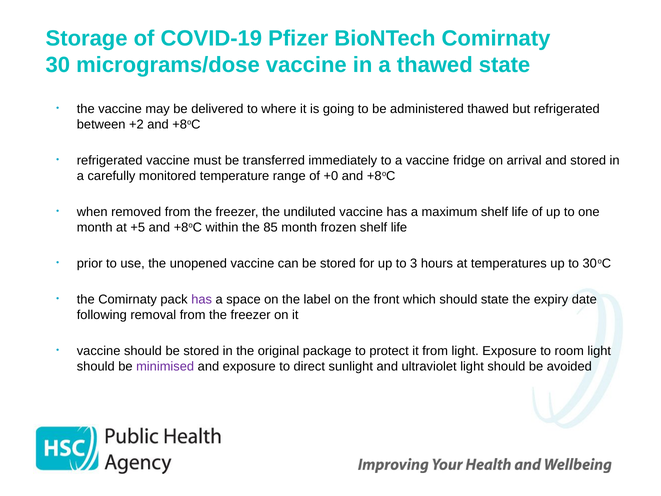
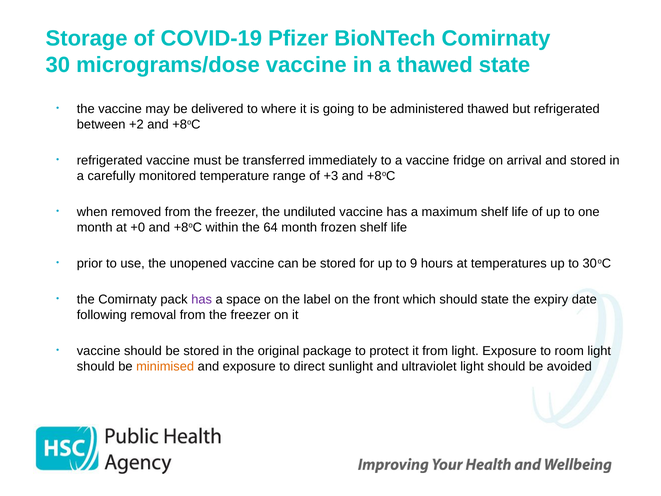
+0: +0 -> +3
+5: +5 -> +0
85: 85 -> 64
3: 3 -> 9
minimised colour: purple -> orange
